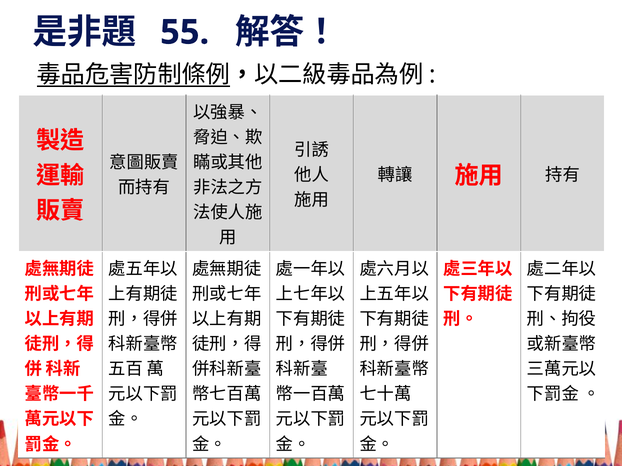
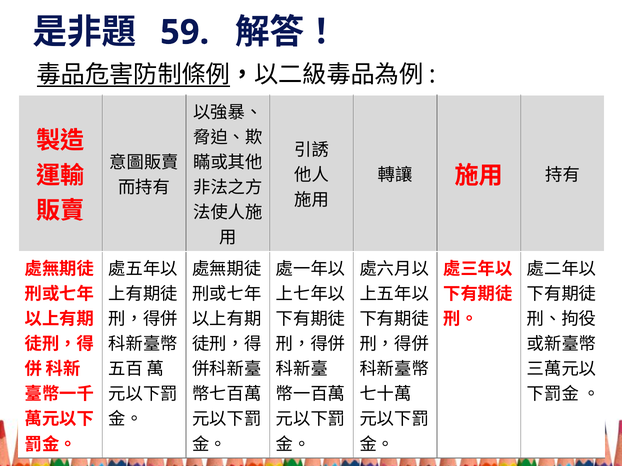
55: 55 -> 59
